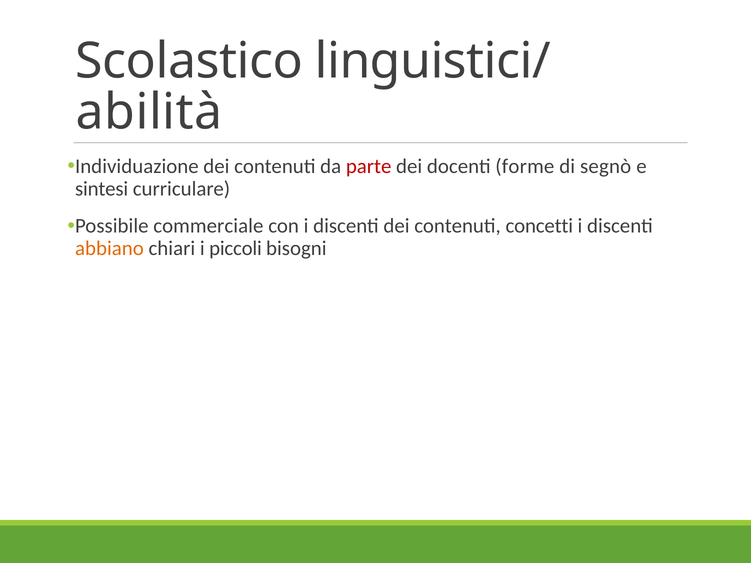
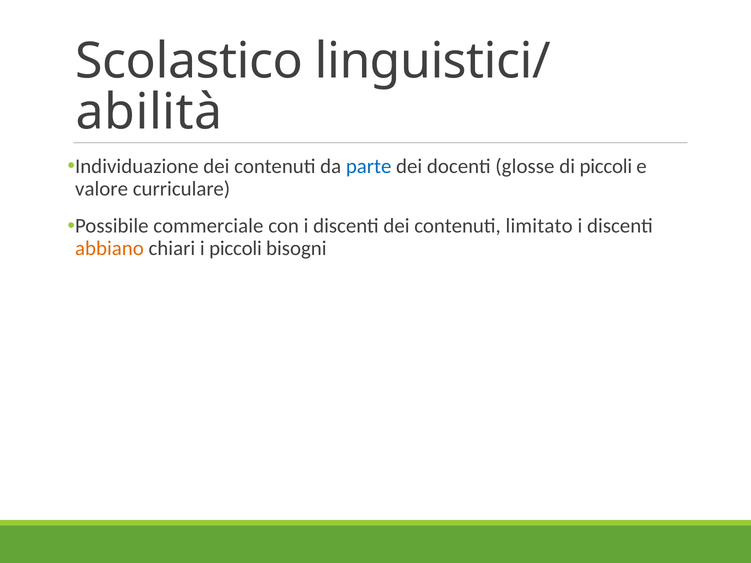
parte colour: red -> blue
forme: forme -> glosse
di segnò: segnò -> piccoli
sintesi: sintesi -> valore
concetti: concetti -> limitato
